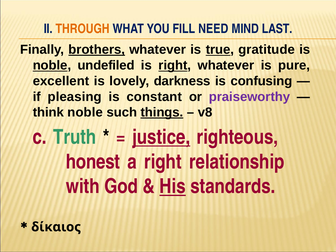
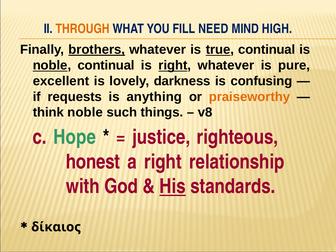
LAST: LAST -> HIGH
true gratitude: gratitude -> continual
noble undefiled: undefiled -> continual
pleasing: pleasing -> requests
constant: constant -> anything
praiseworthy colour: purple -> orange
things underline: present -> none
Truth: Truth -> Hope
justice underline: present -> none
